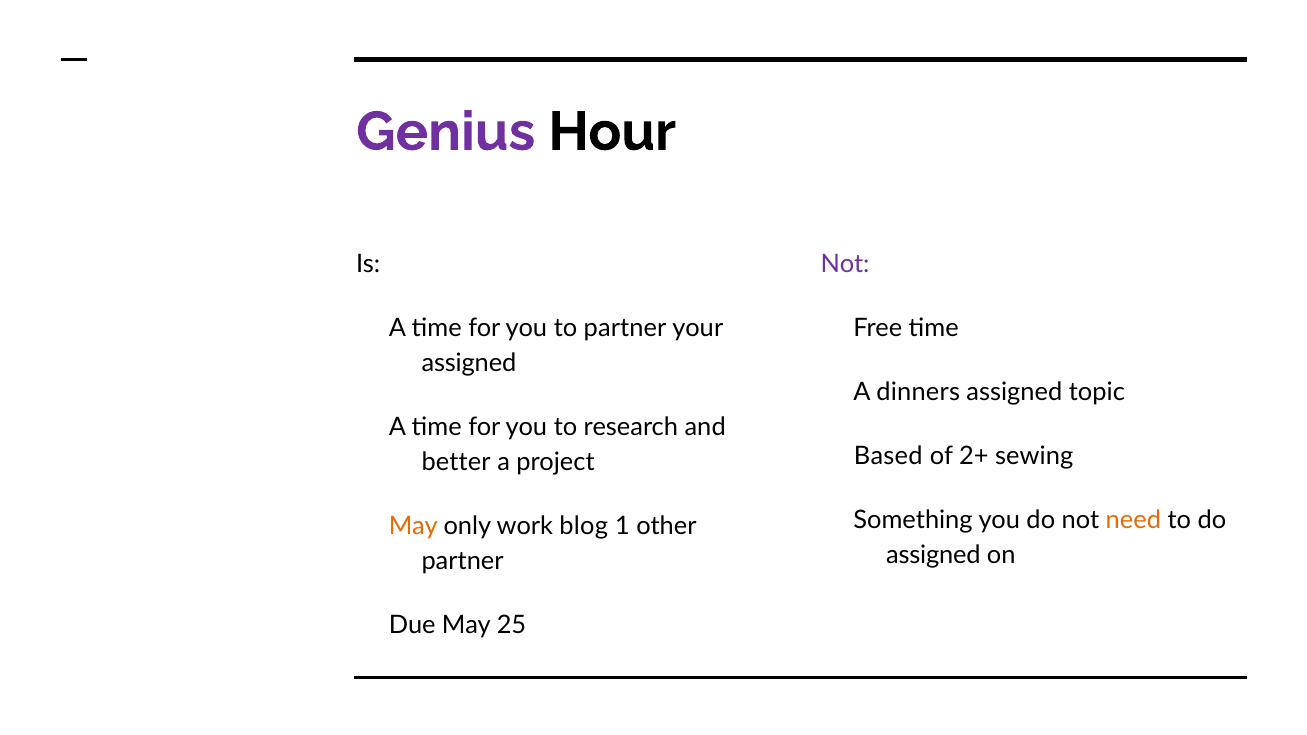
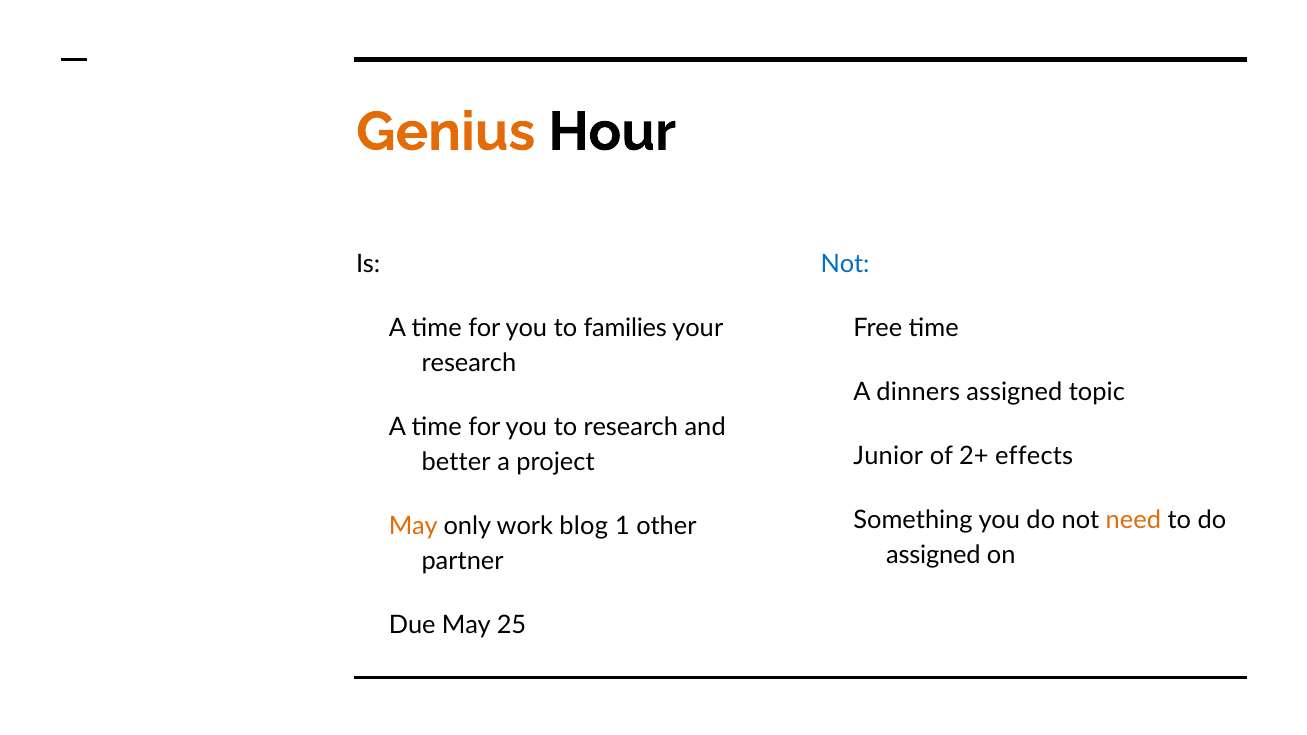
Genius colour: purple -> orange
Not at (845, 264) colour: purple -> blue
to partner: partner -> families
assigned at (469, 363): assigned -> research
Based: Based -> Junior
sewing: sewing -> effects
